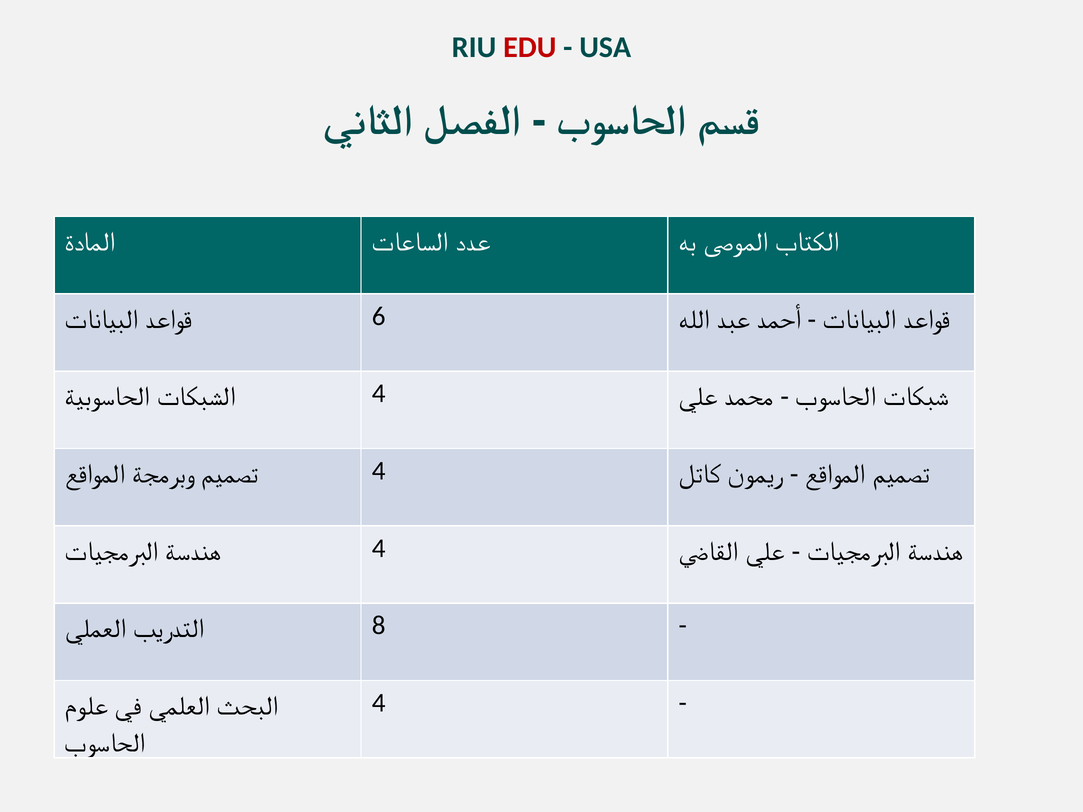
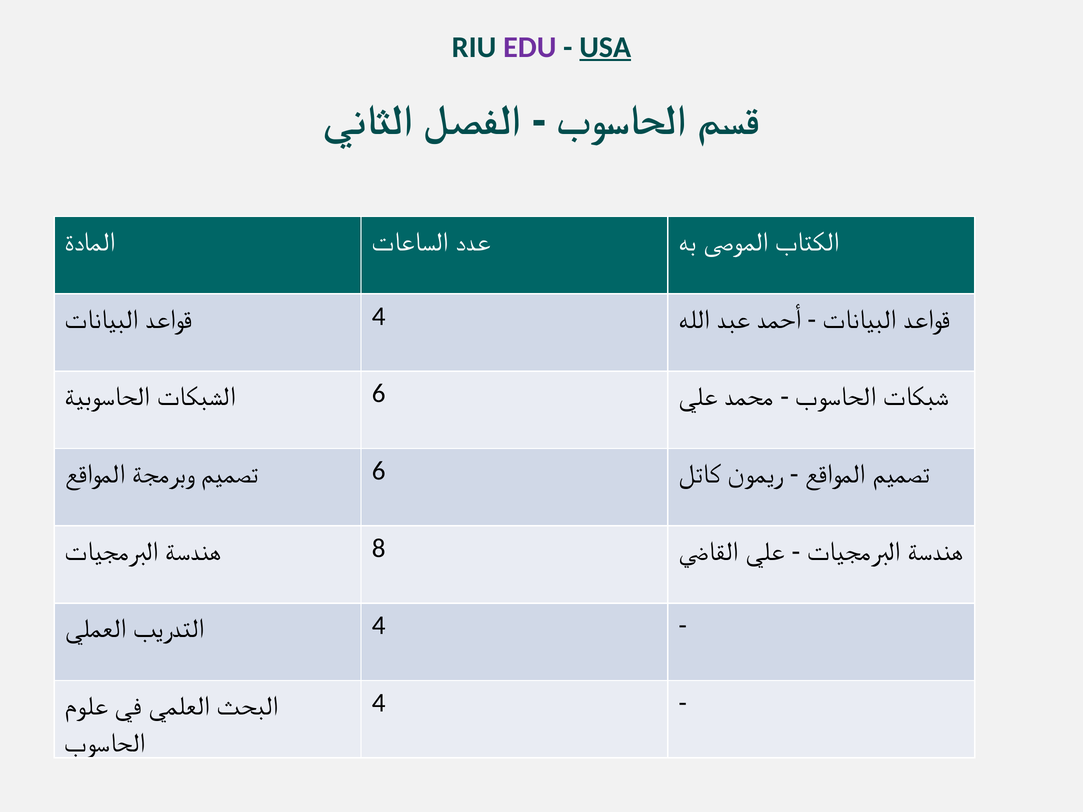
EDU colour: red -> purple
USA underline: none -> present
6 at (379, 316): 6 -> 4
4 at (379, 394): 4 -> 6
4 at (379, 471): 4 -> 6
4 at (379, 548): 4 -> 8
8 at (379, 626): 8 -> 4
